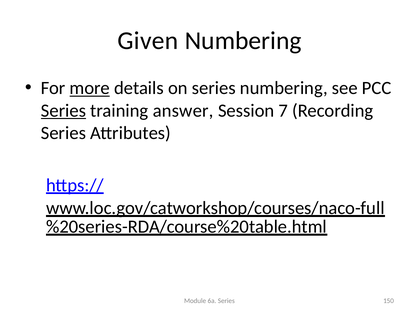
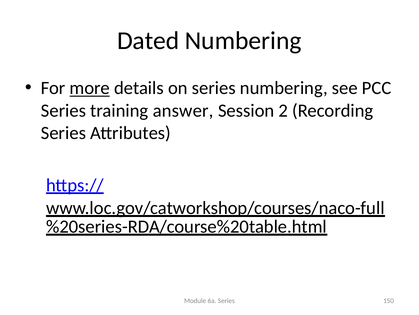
Given: Given -> Dated
Series at (63, 110) underline: present -> none
7: 7 -> 2
